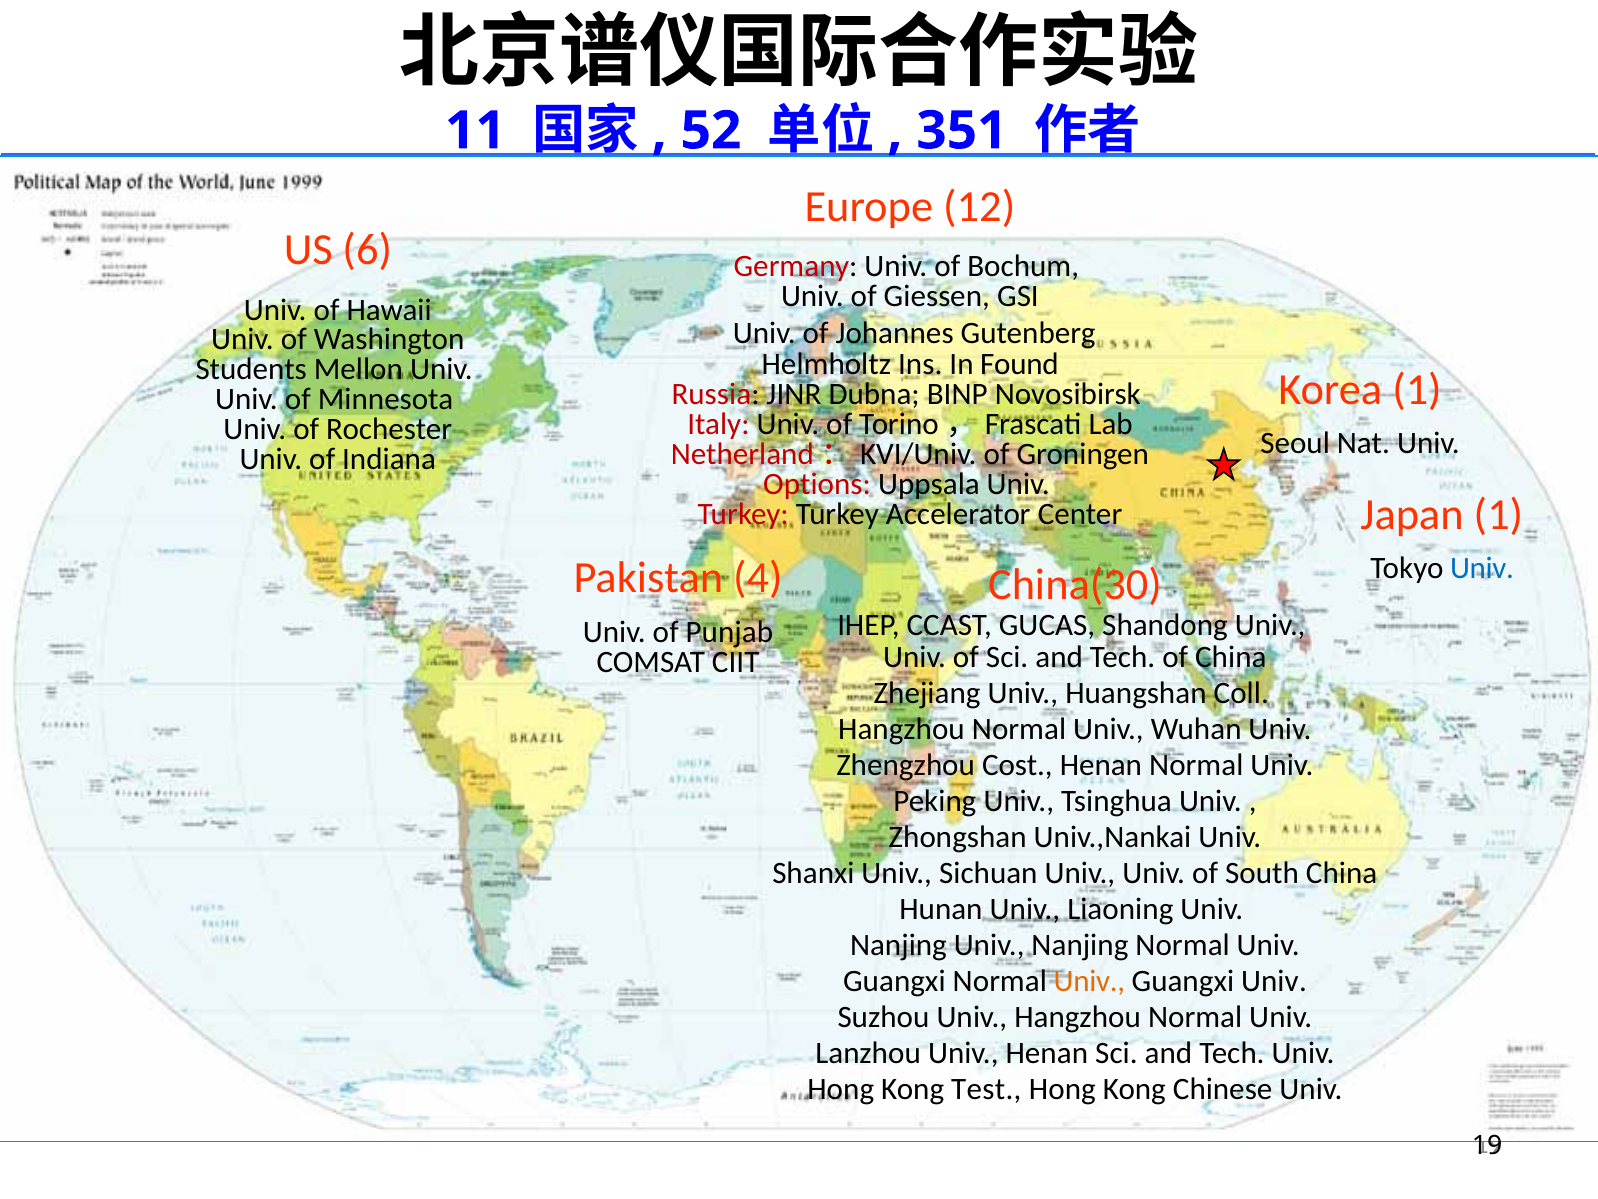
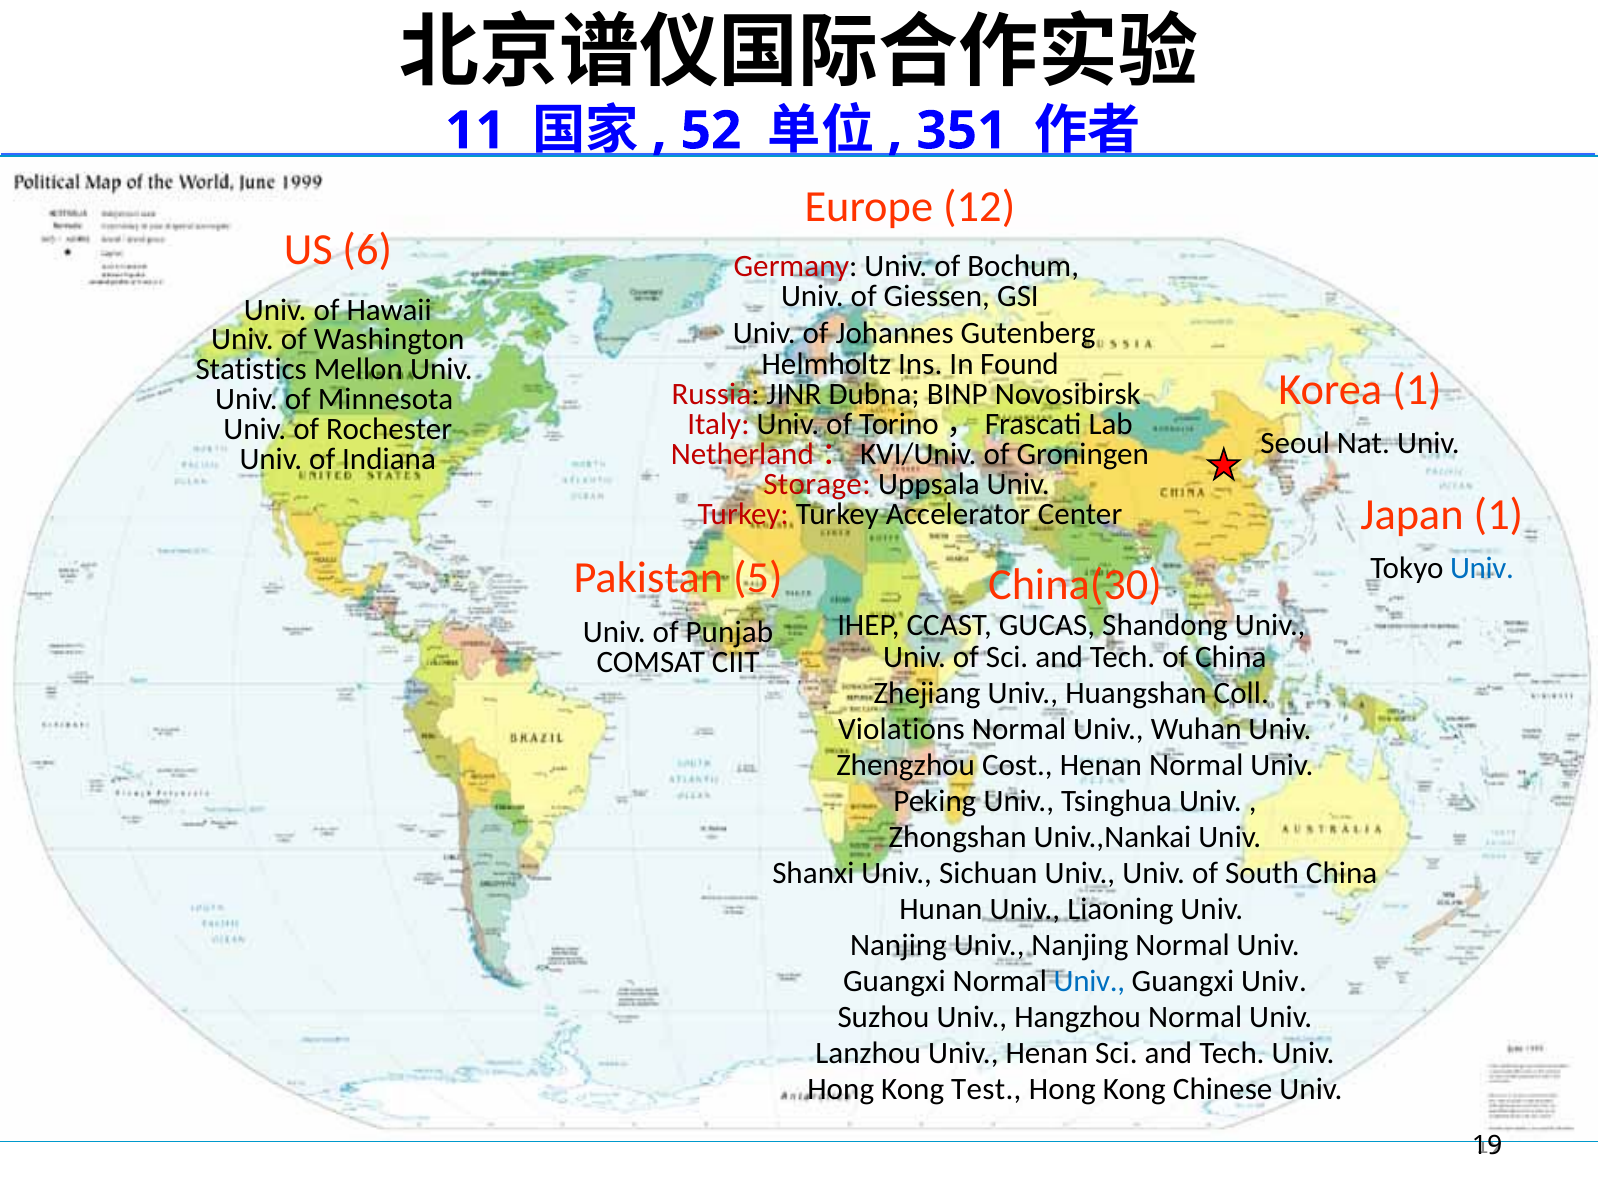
Students: Students -> Statistics
Options: Options -> Storage
4: 4 -> 5
Hangzhou at (901, 729): Hangzhou -> Violations
Univ at (1089, 981) colour: orange -> blue
